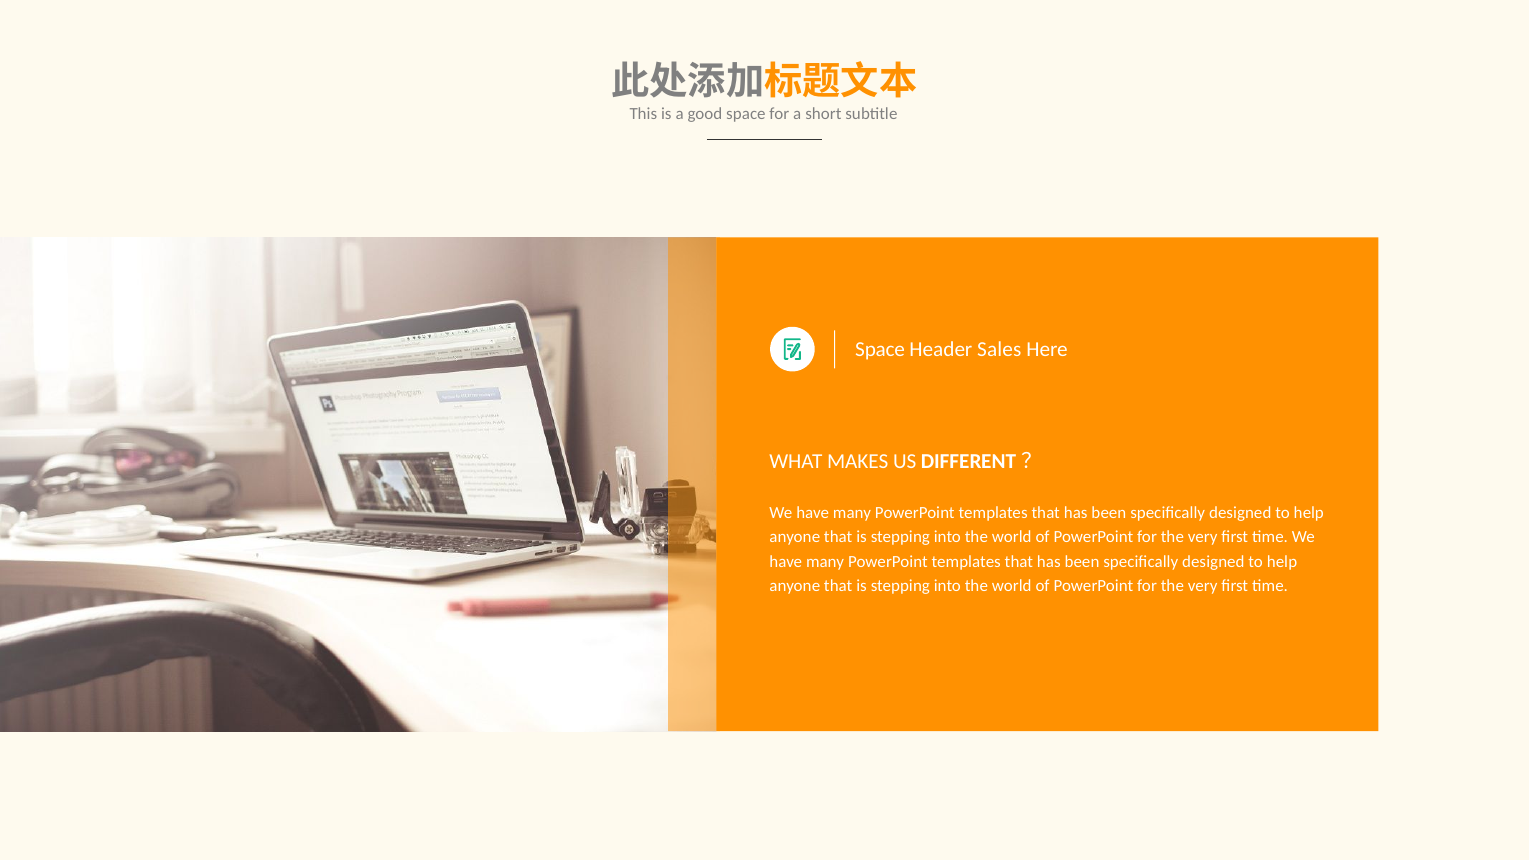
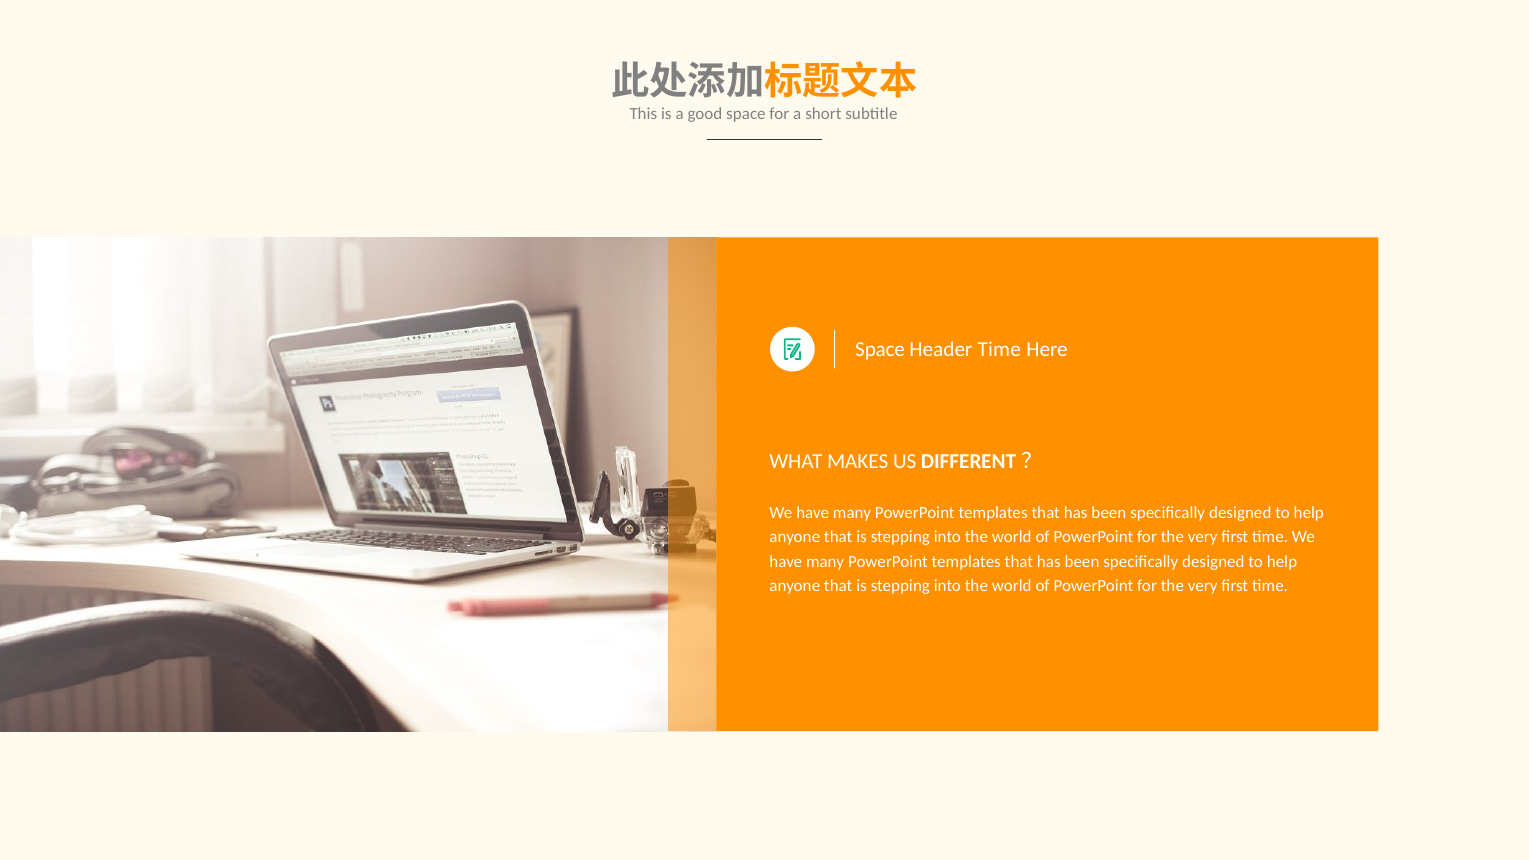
Header Sales: Sales -> Time
